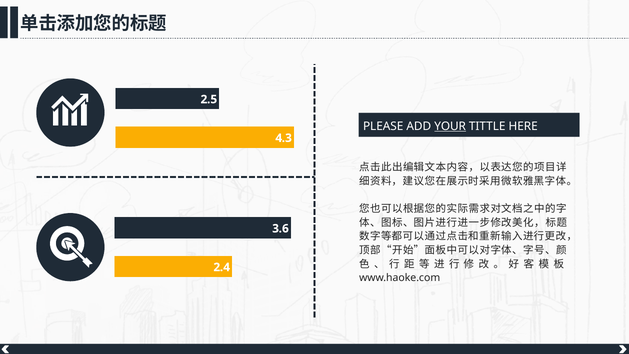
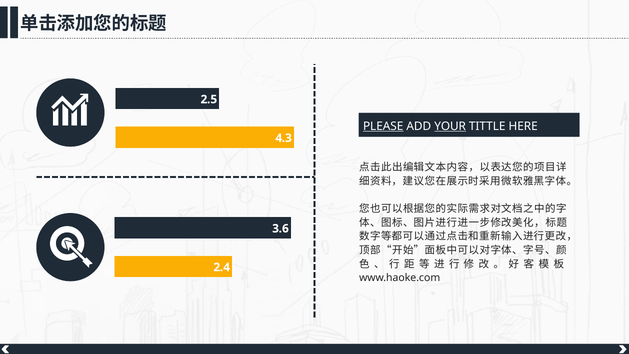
PLEASE underline: none -> present
